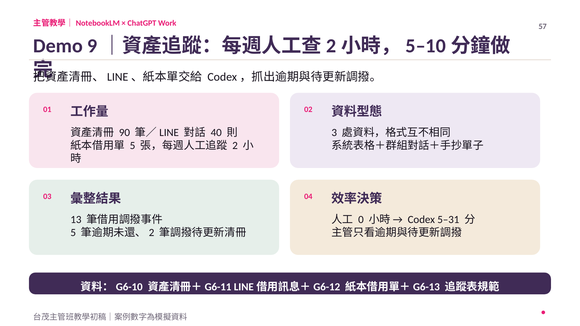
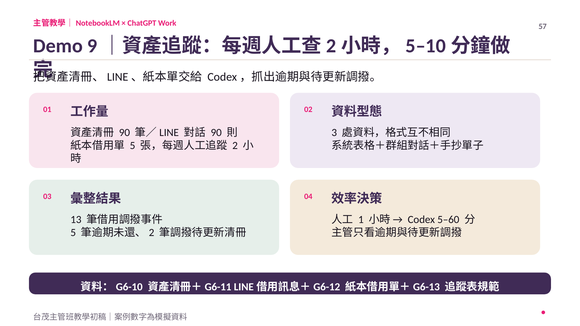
40 at (216, 133): 40 -> 90
0: 0 -> 1
5–31: 5–31 -> 5–60
